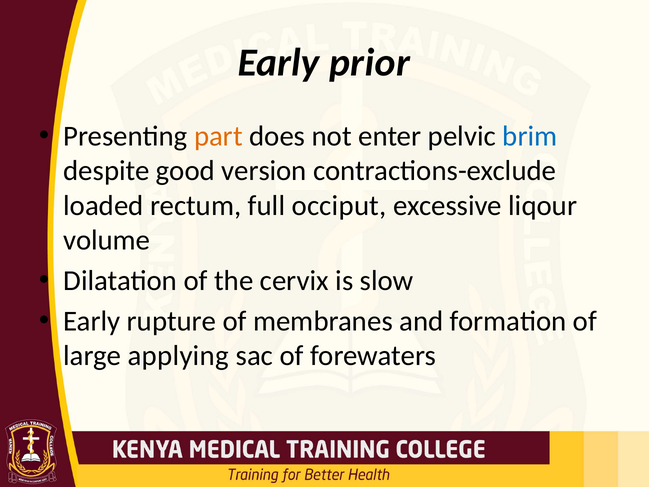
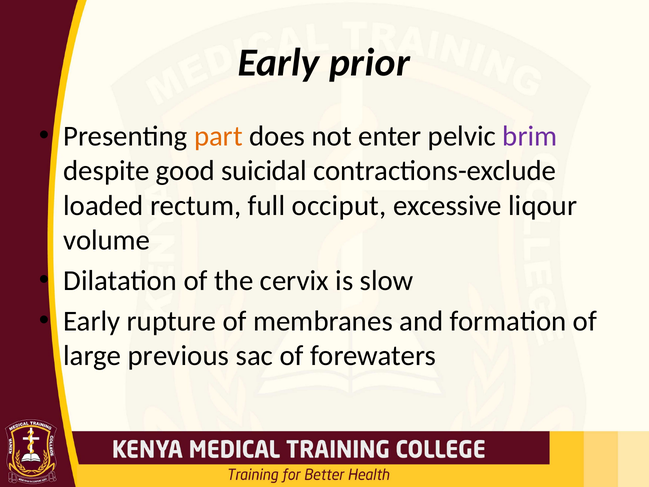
brim colour: blue -> purple
version: version -> suicidal
applying: applying -> previous
